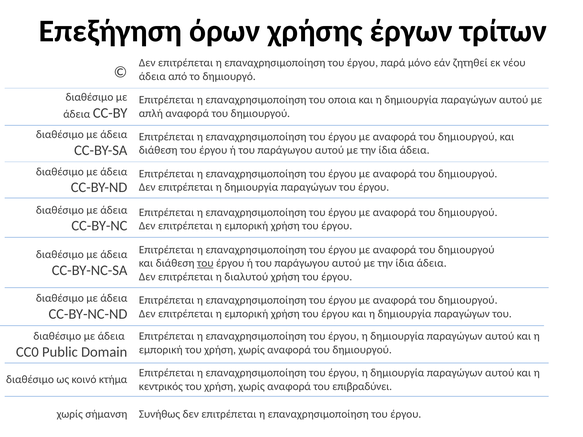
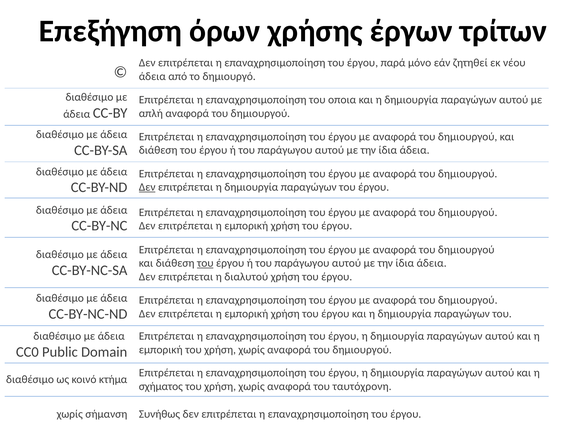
Δεν at (147, 187) underline: none -> present
κεντρικός: κεντρικός -> σχήματος
επιβραδύνει: επιβραδύνει -> ταυτόχρονη
